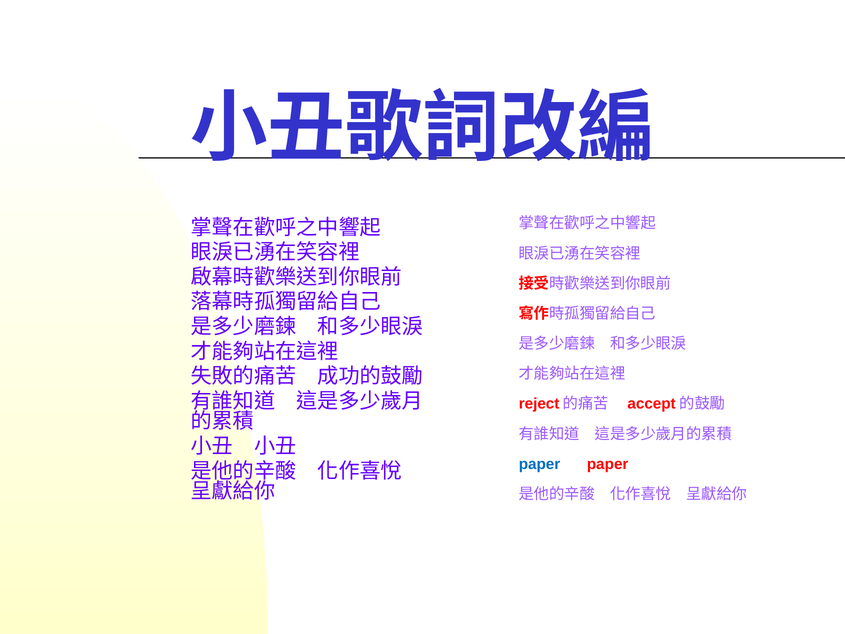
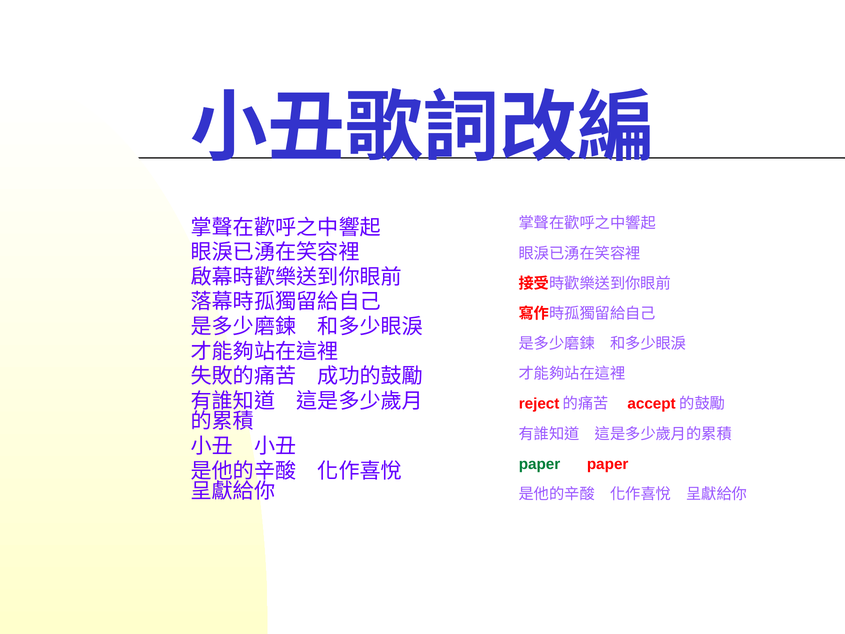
paper at (540, 464) colour: blue -> green
